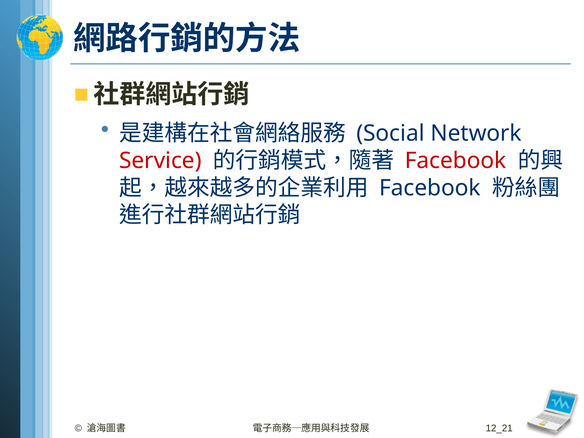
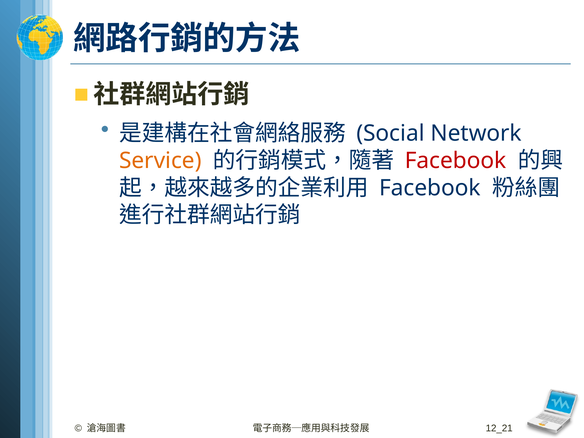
Service colour: red -> orange
